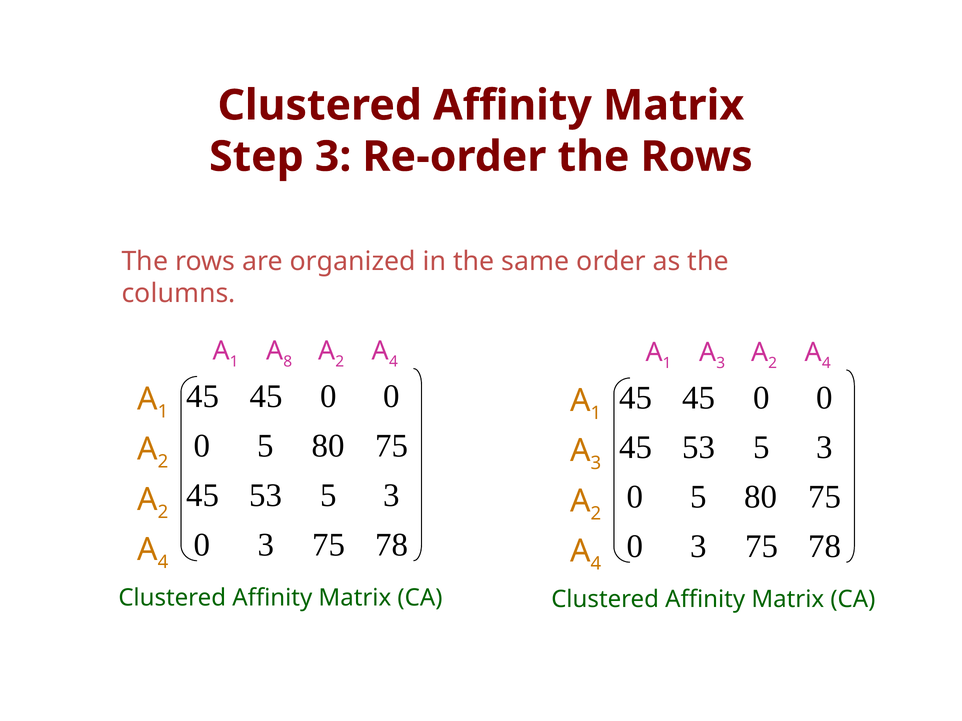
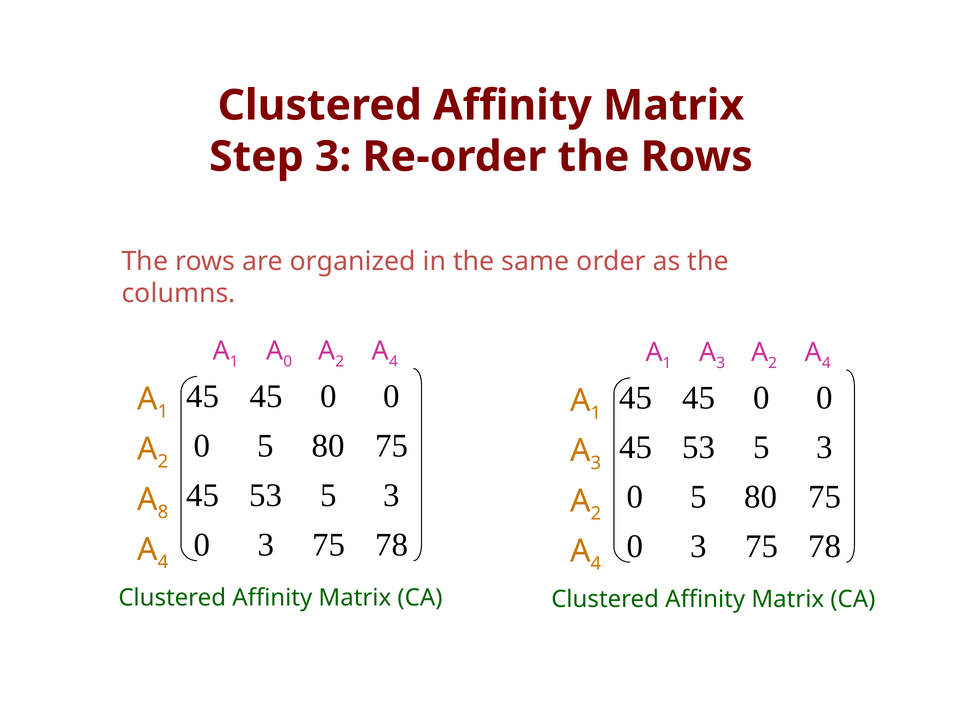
8 at (288, 362): 8 -> 0
2 at (163, 512): 2 -> 8
